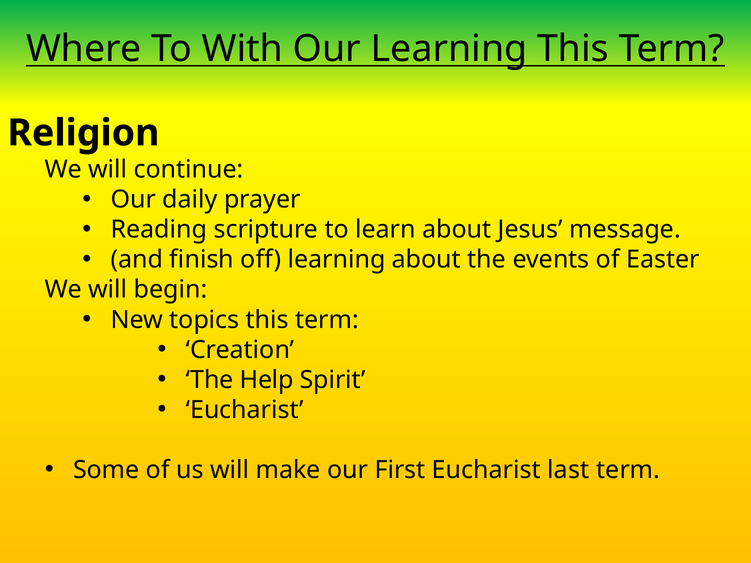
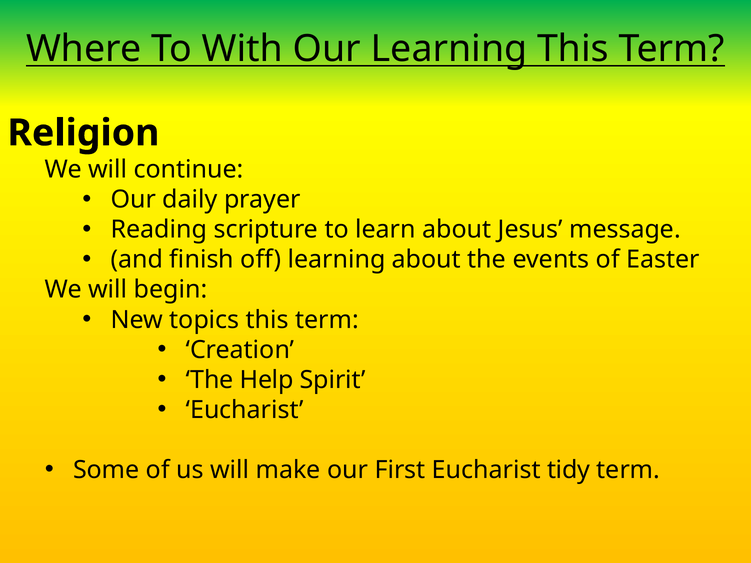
last: last -> tidy
